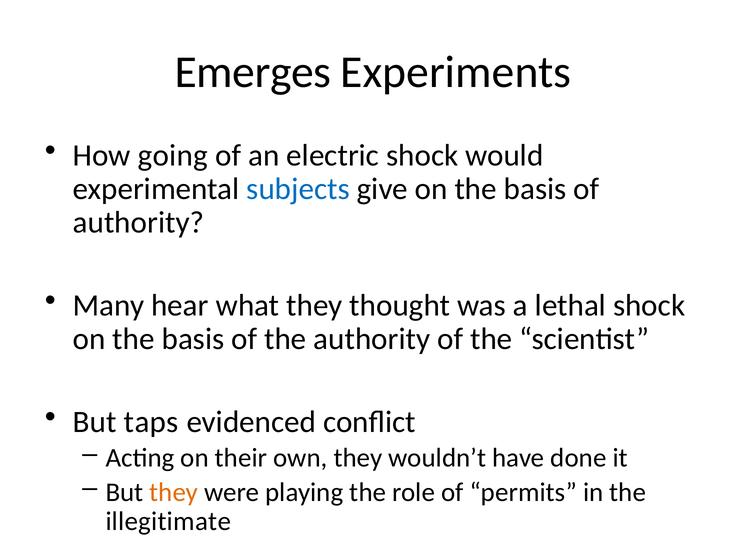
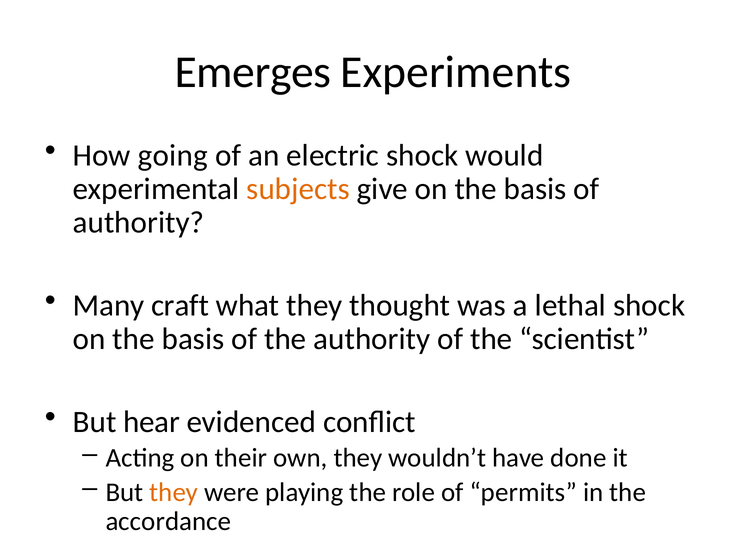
subjects colour: blue -> orange
hear: hear -> craft
taps: taps -> hear
illegitimate: illegitimate -> accordance
